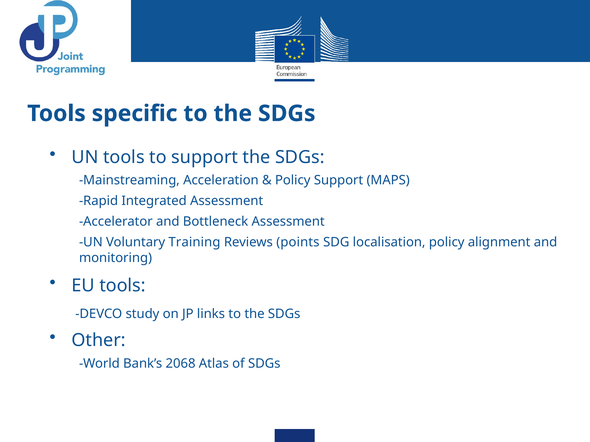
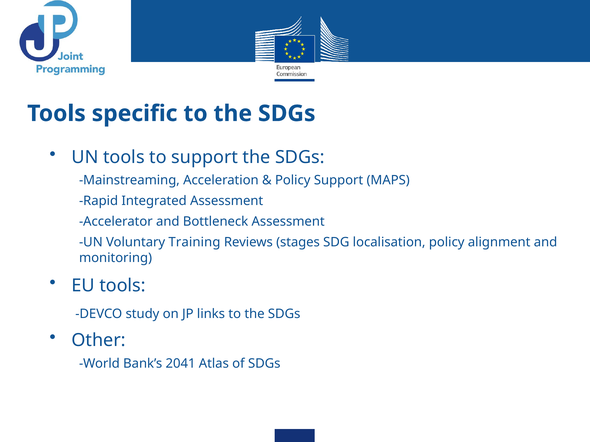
points: points -> stages
2068: 2068 -> 2041
